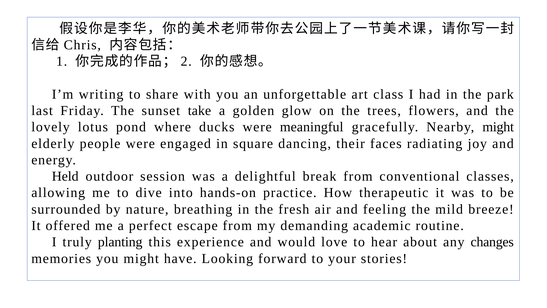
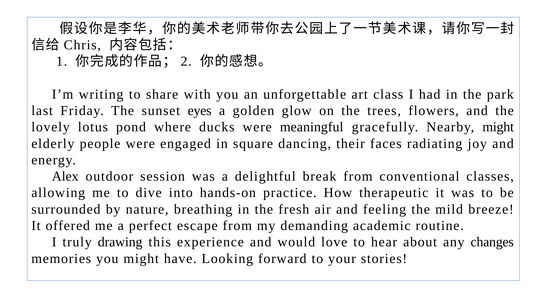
take: take -> eyes
Held: Held -> Alex
planting: planting -> drawing
